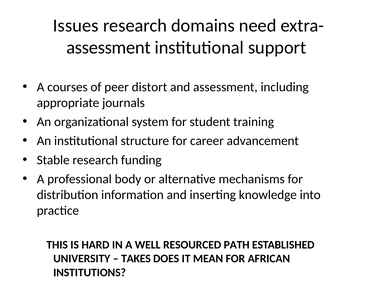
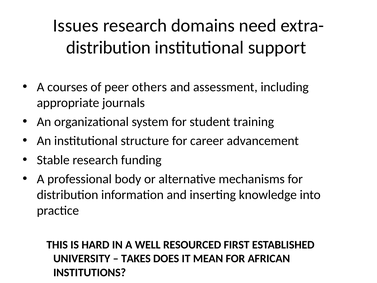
assessment at (108, 47): assessment -> distribution
distort: distort -> others
PATH: PATH -> FIRST
